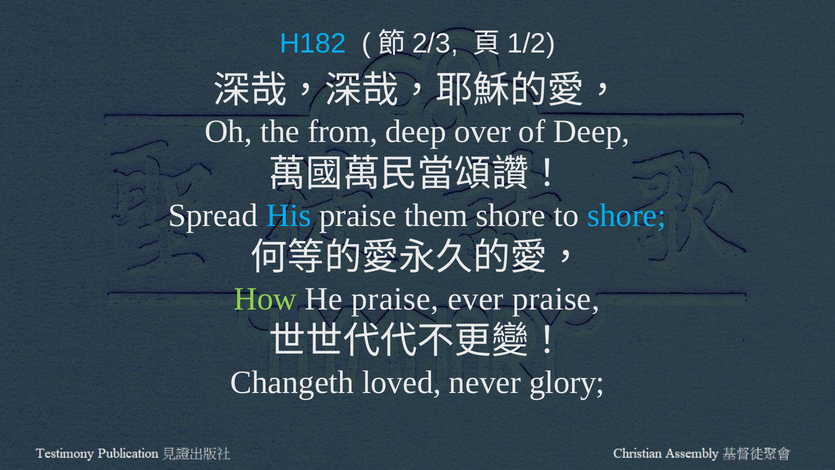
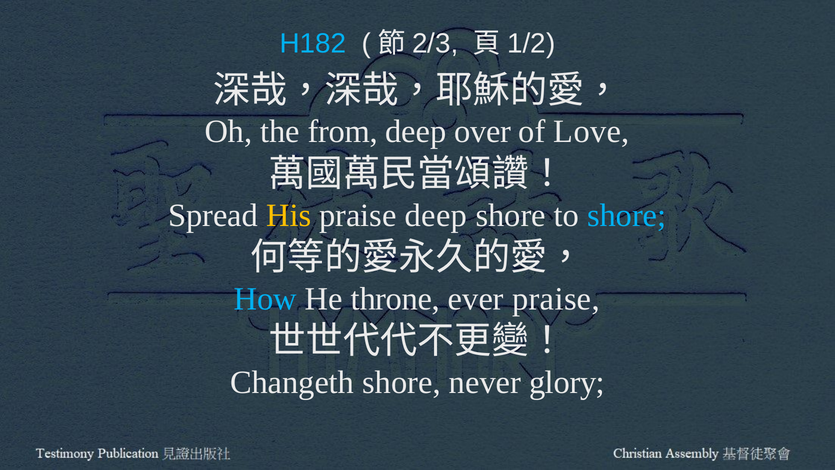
of Deep: Deep -> Love
His colour: light blue -> yellow
praise them: them -> deep
How colour: light green -> light blue
He praise: praise -> throne
Changeth loved: loved -> shore
